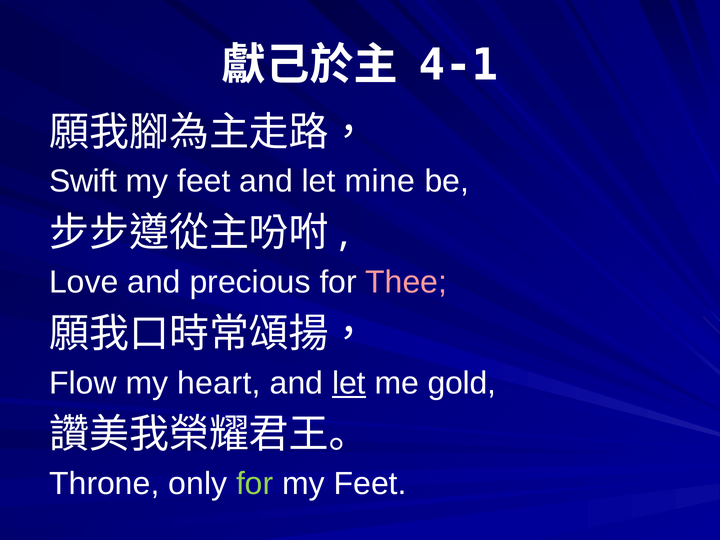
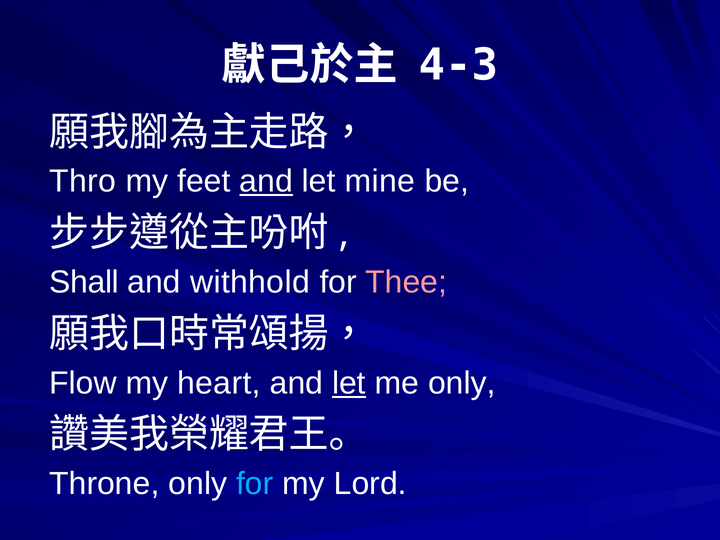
4-1: 4-1 -> 4-3
Swift: Swift -> Thro
and at (266, 181) underline: none -> present
Love: Love -> Shall
precious: precious -> withhold
me gold: gold -> only
for at (255, 484) colour: light green -> light blue
Feet at (370, 484): Feet -> Lord
